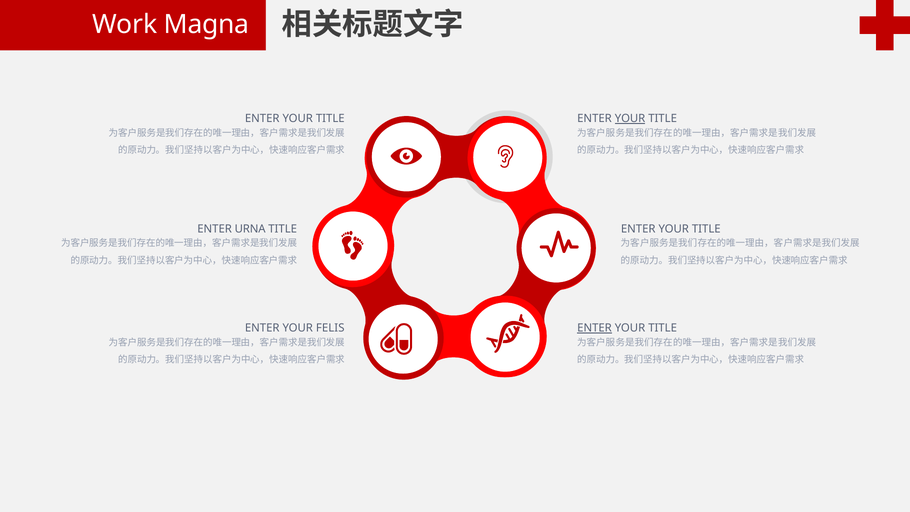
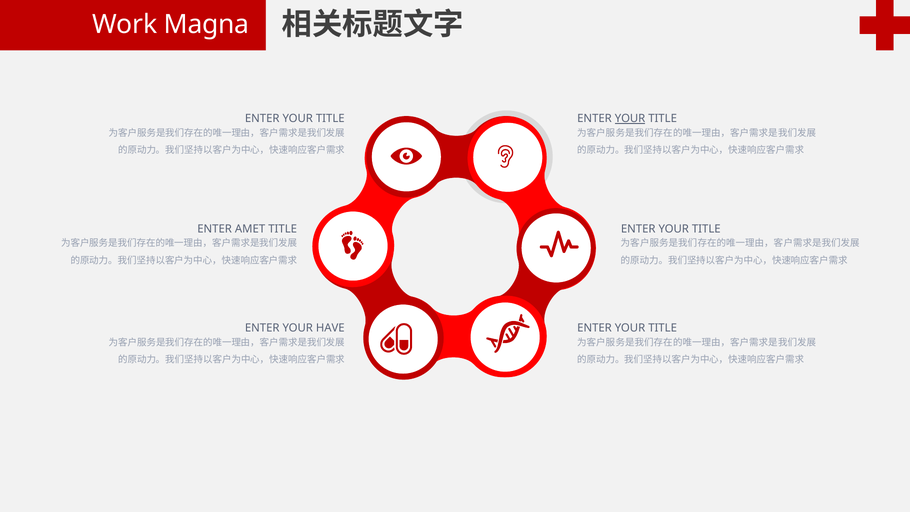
URNA: URNA -> AMET
FELIS: FELIS -> HAVE
ENTER at (595, 328) underline: present -> none
